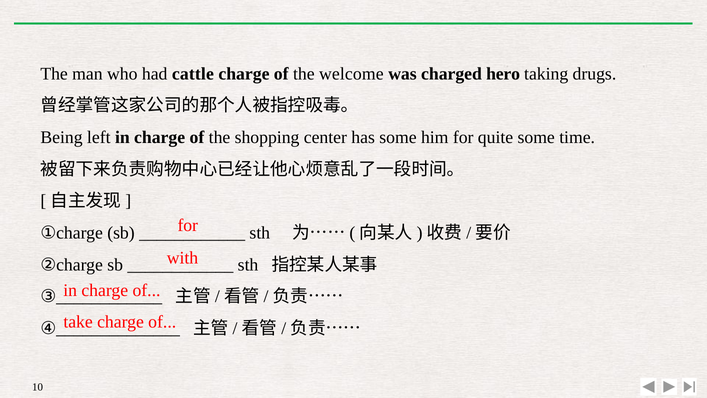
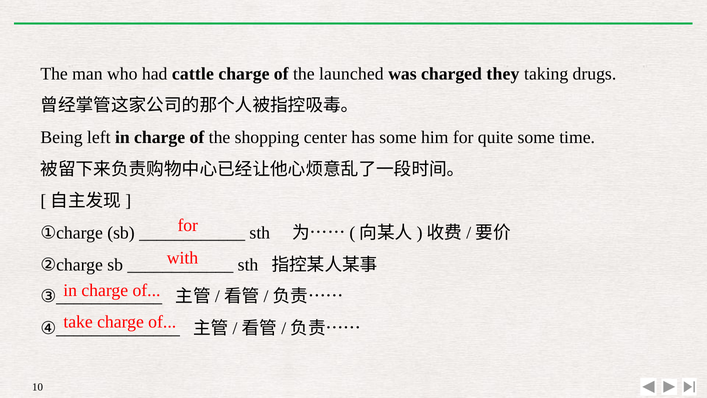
welcome: welcome -> launched
hero: hero -> they
